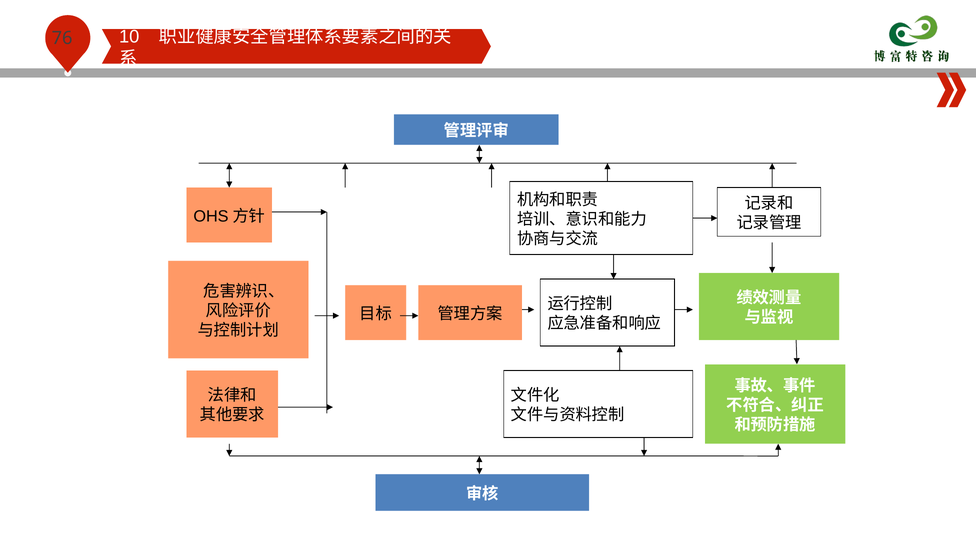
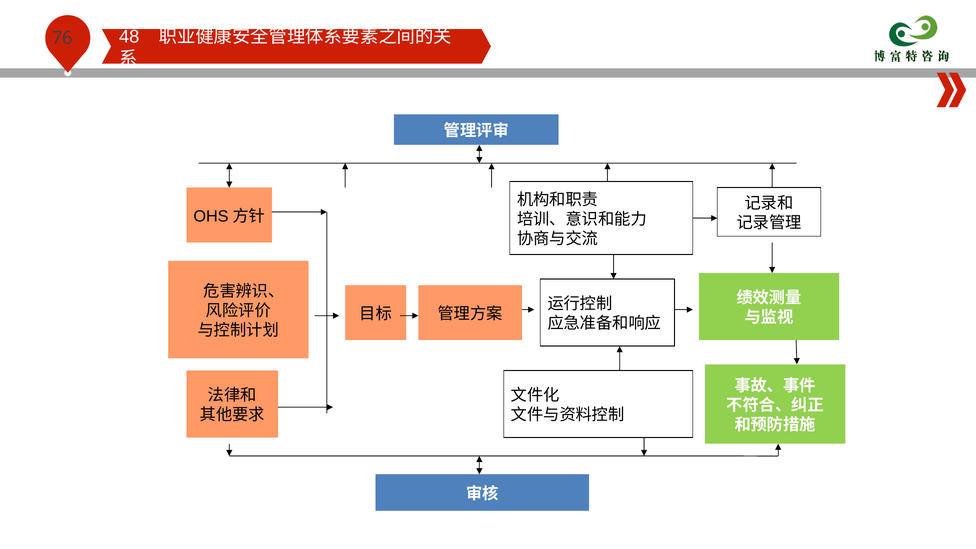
10: 10 -> 48
